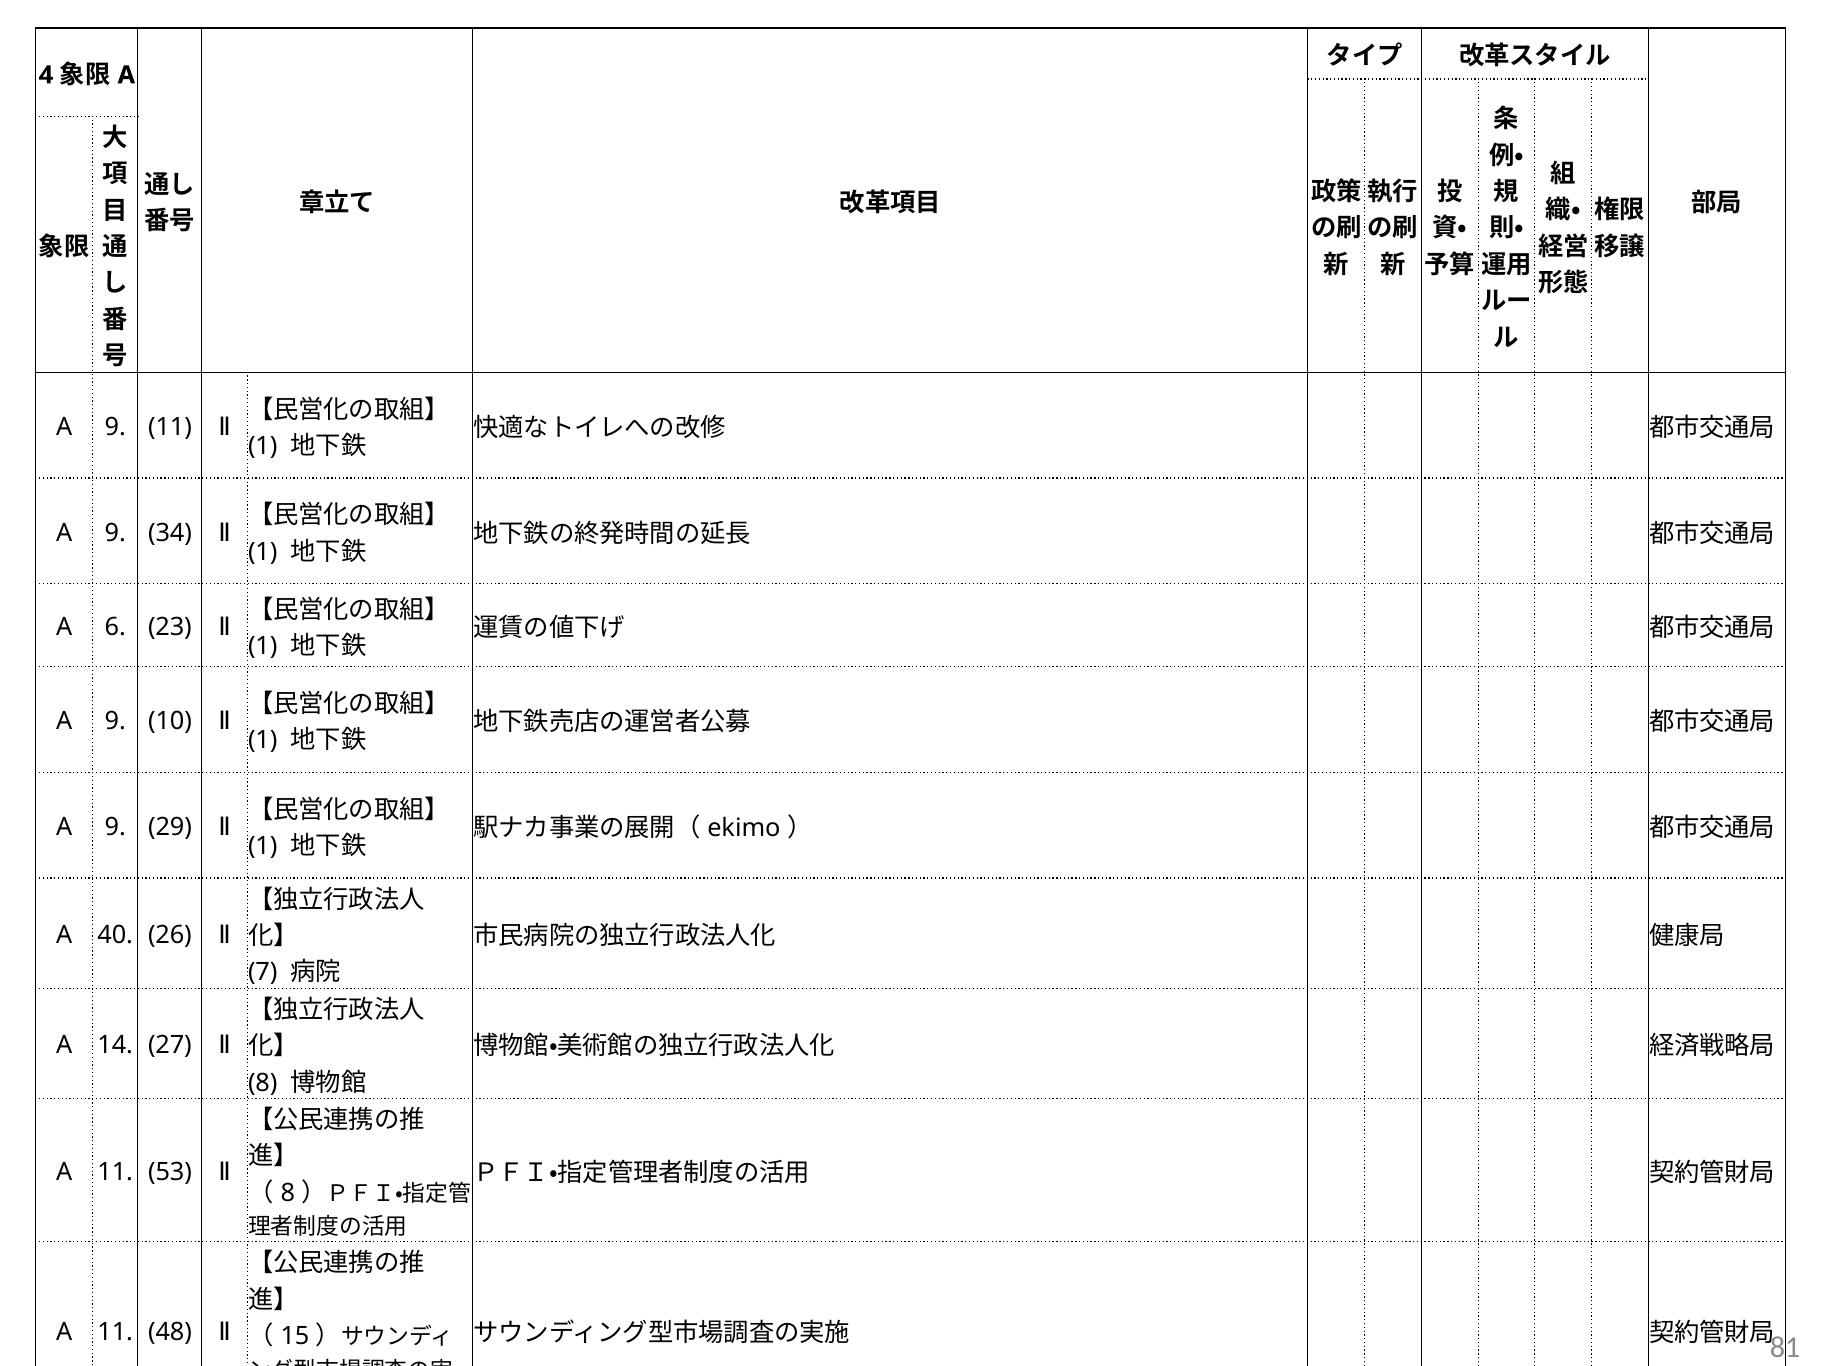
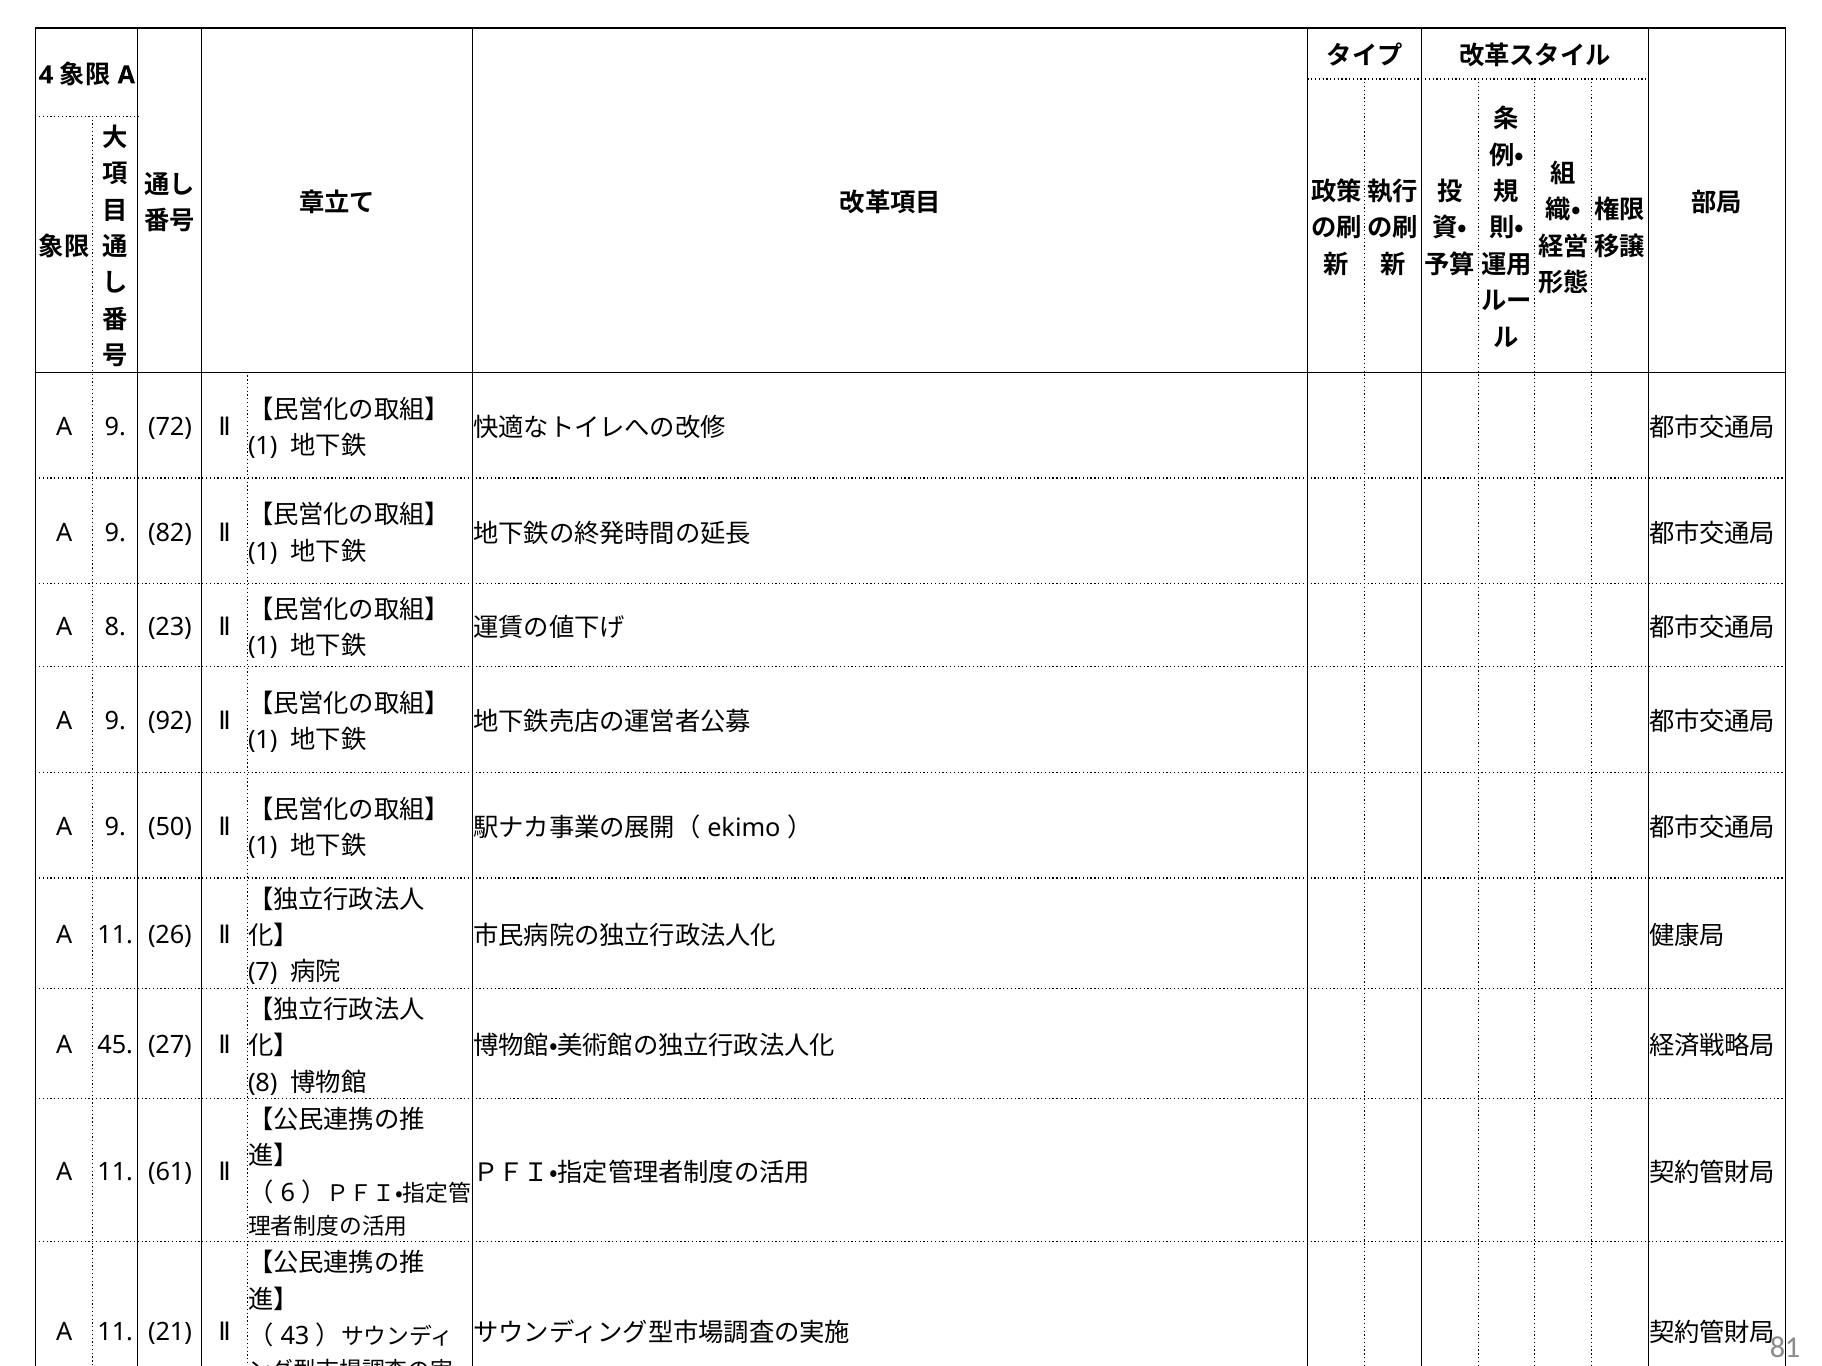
9 11: 11 -> 72
34: 34 -> 82
A 6: 6 -> 8
10: 10 -> 92
29: 29 -> 50
40 at (115, 935): 40 -> 11
14: 14 -> 45
53: 53 -> 61
8 at (288, 1193): 8 -> 6
48: 48 -> 21
15: 15 -> 43
